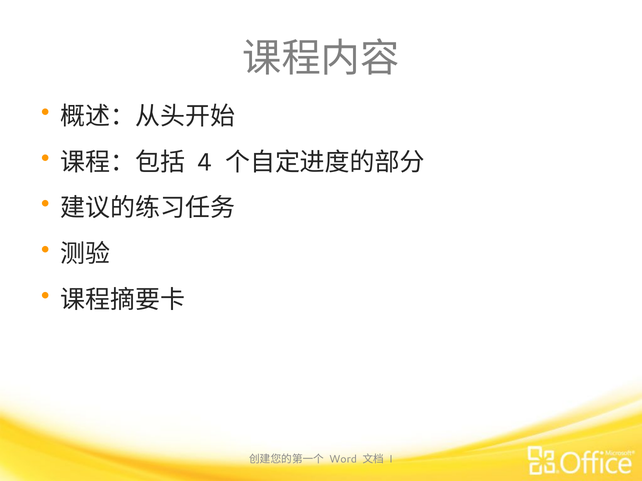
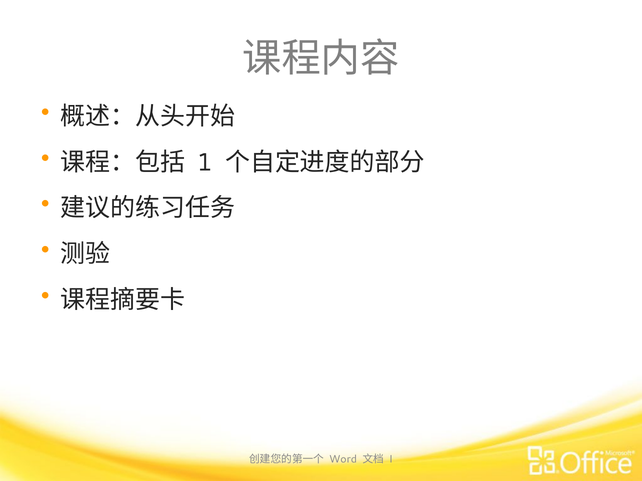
4: 4 -> 1
